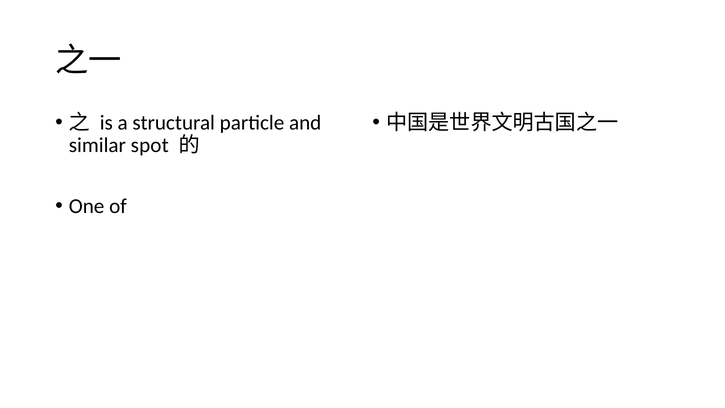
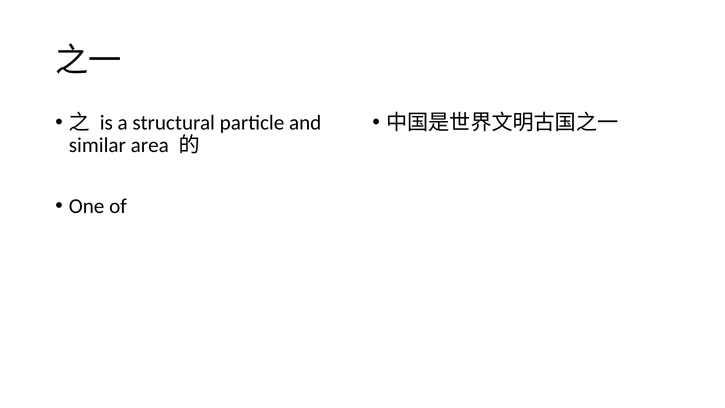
spot: spot -> area
